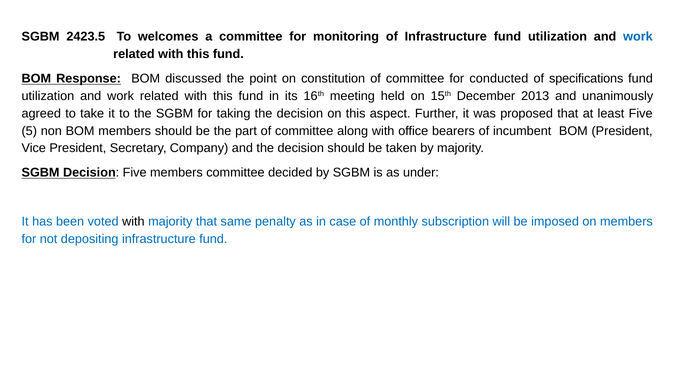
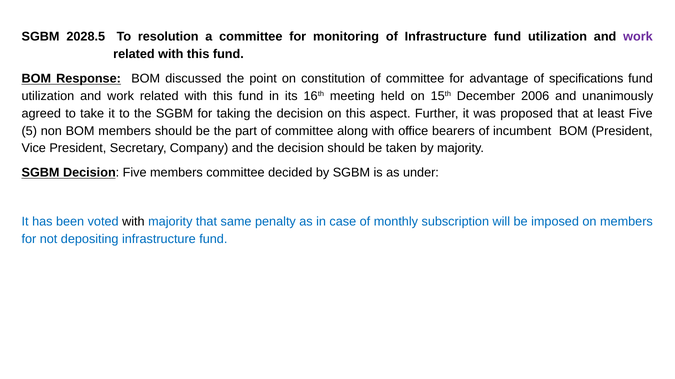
2423.5: 2423.5 -> 2028.5
welcomes: welcomes -> resolution
work at (638, 37) colour: blue -> purple
conducted: conducted -> advantage
2013: 2013 -> 2006
